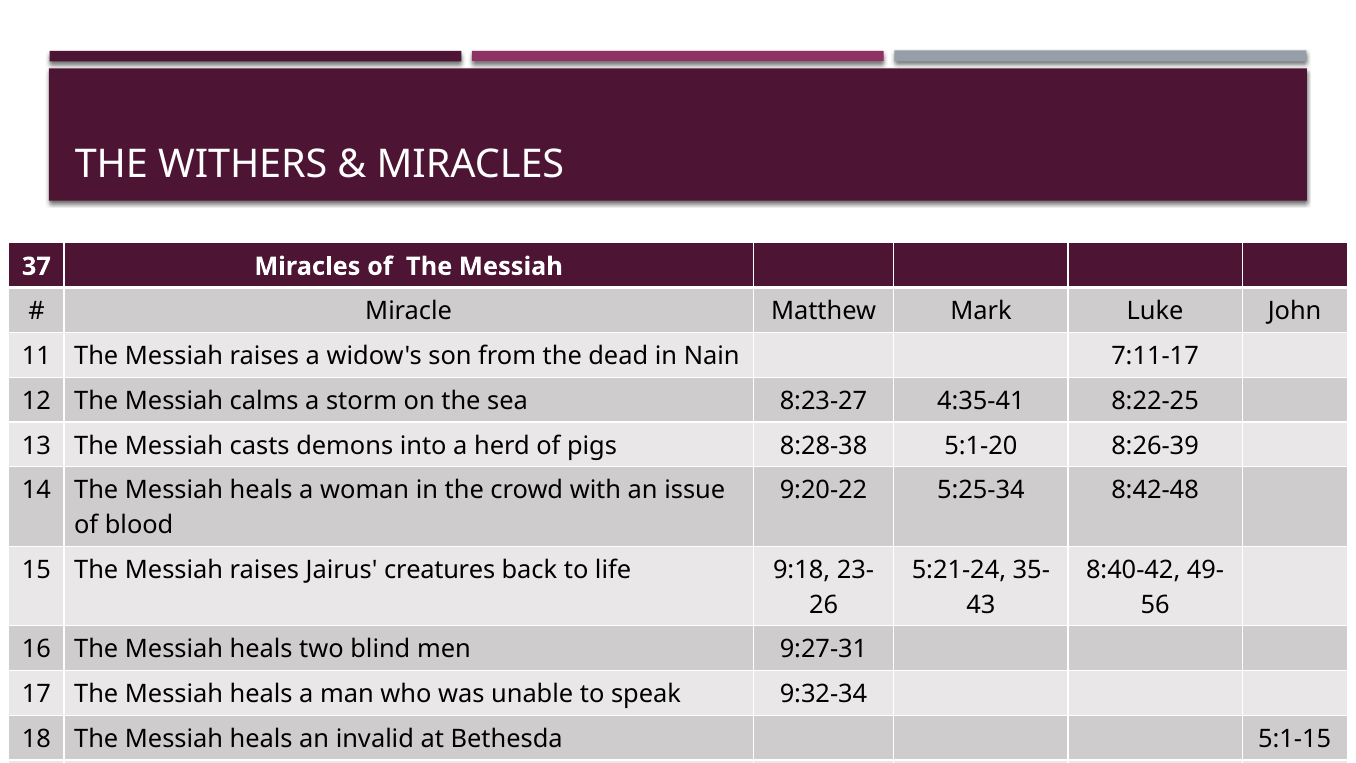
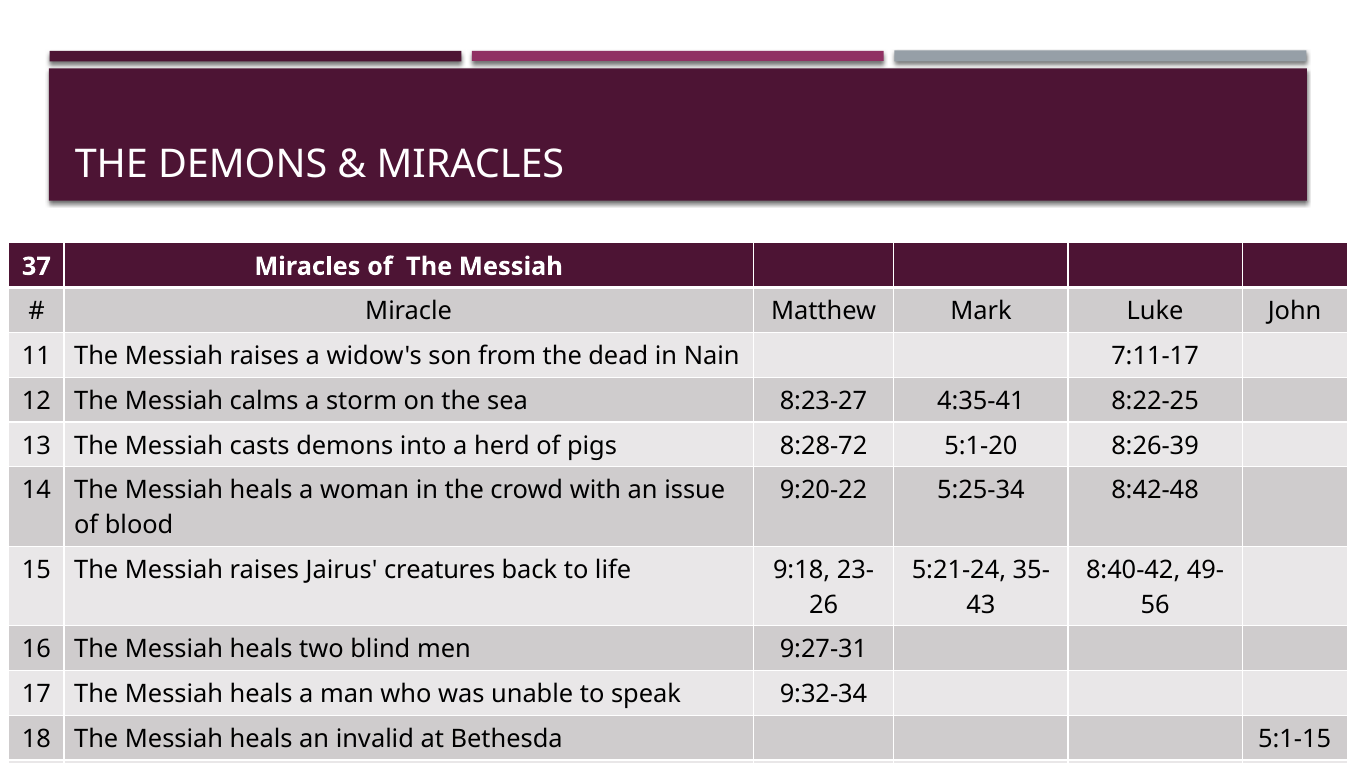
THE WITHERS: WITHERS -> DEMONS
8:28-38: 8:28-38 -> 8:28-72
